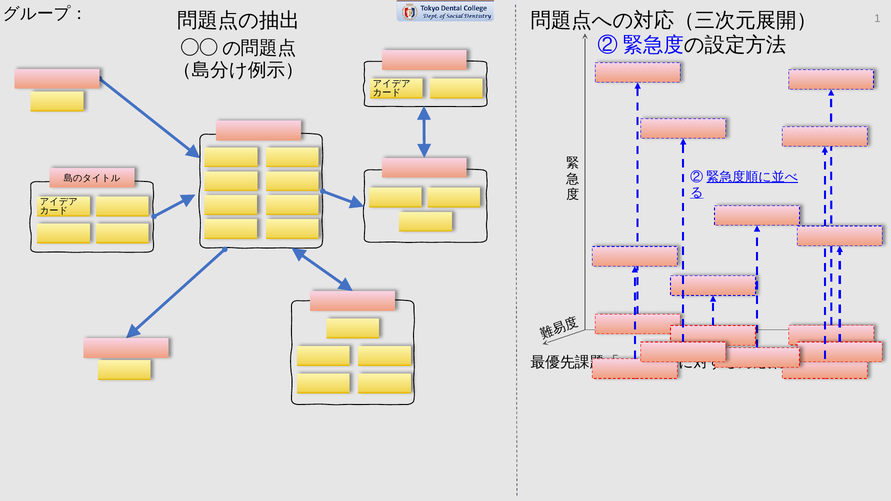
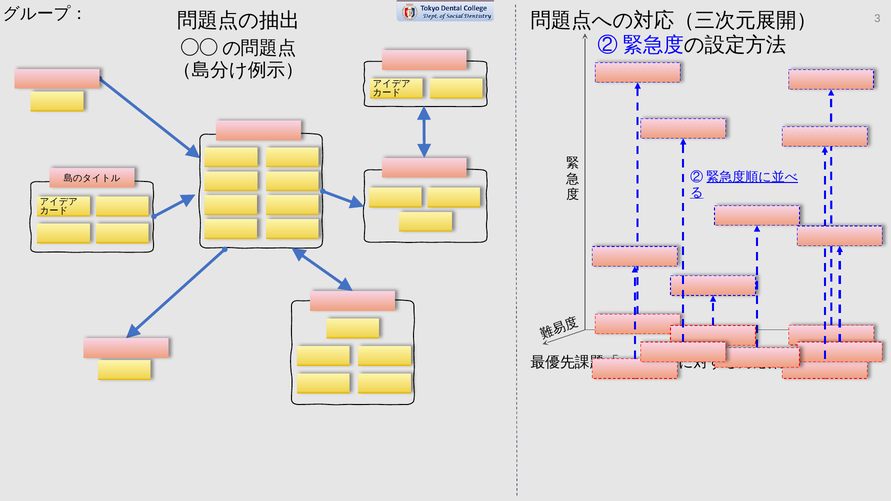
1: 1 -> 3
